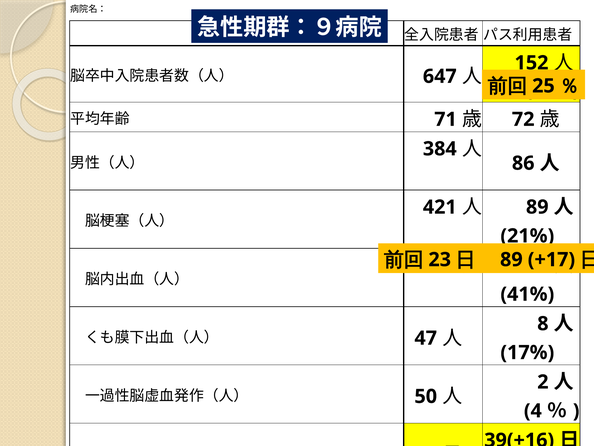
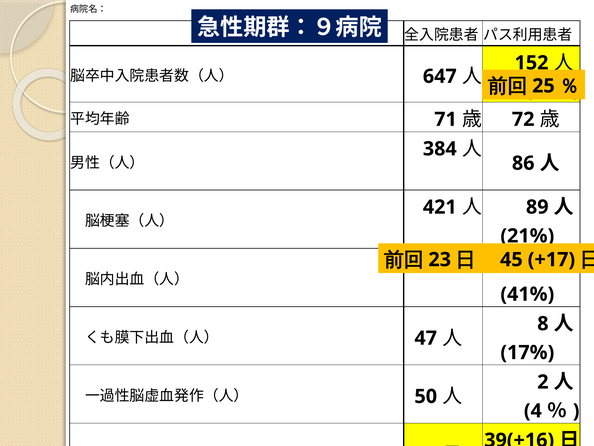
89 at (511, 259): 89 -> 45
